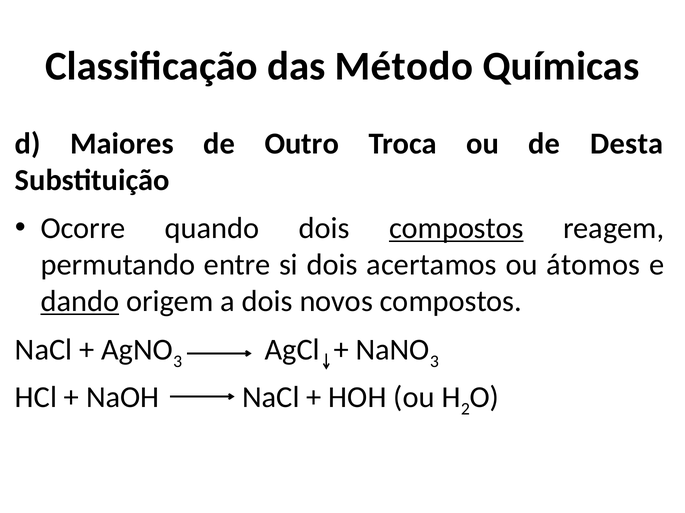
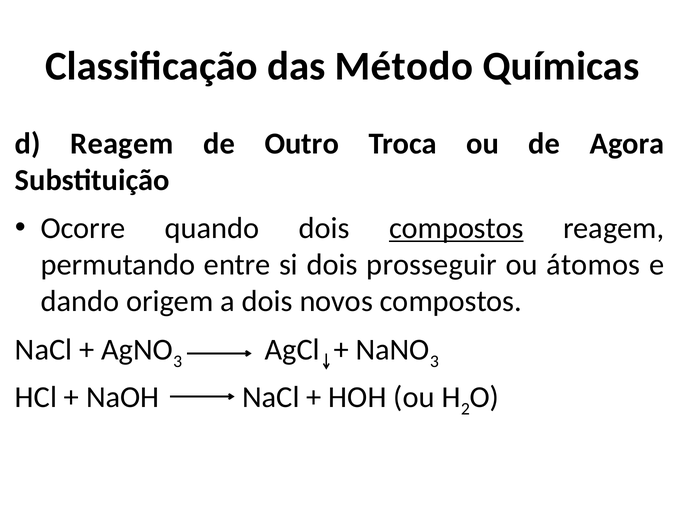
d Maiores: Maiores -> Reagem
Desta: Desta -> Agora
acertamos: acertamos -> prosseguir
dando underline: present -> none
